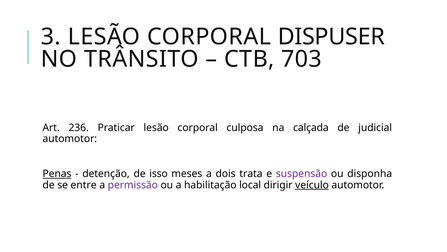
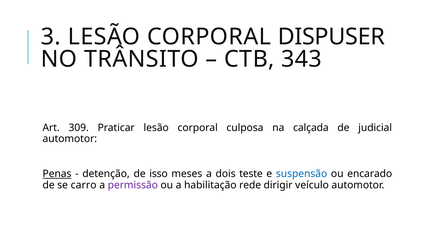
703: 703 -> 343
236: 236 -> 309
trata: trata -> teste
suspensão colour: purple -> blue
disponha: disponha -> encarado
entre: entre -> carro
local: local -> rede
veículo underline: present -> none
